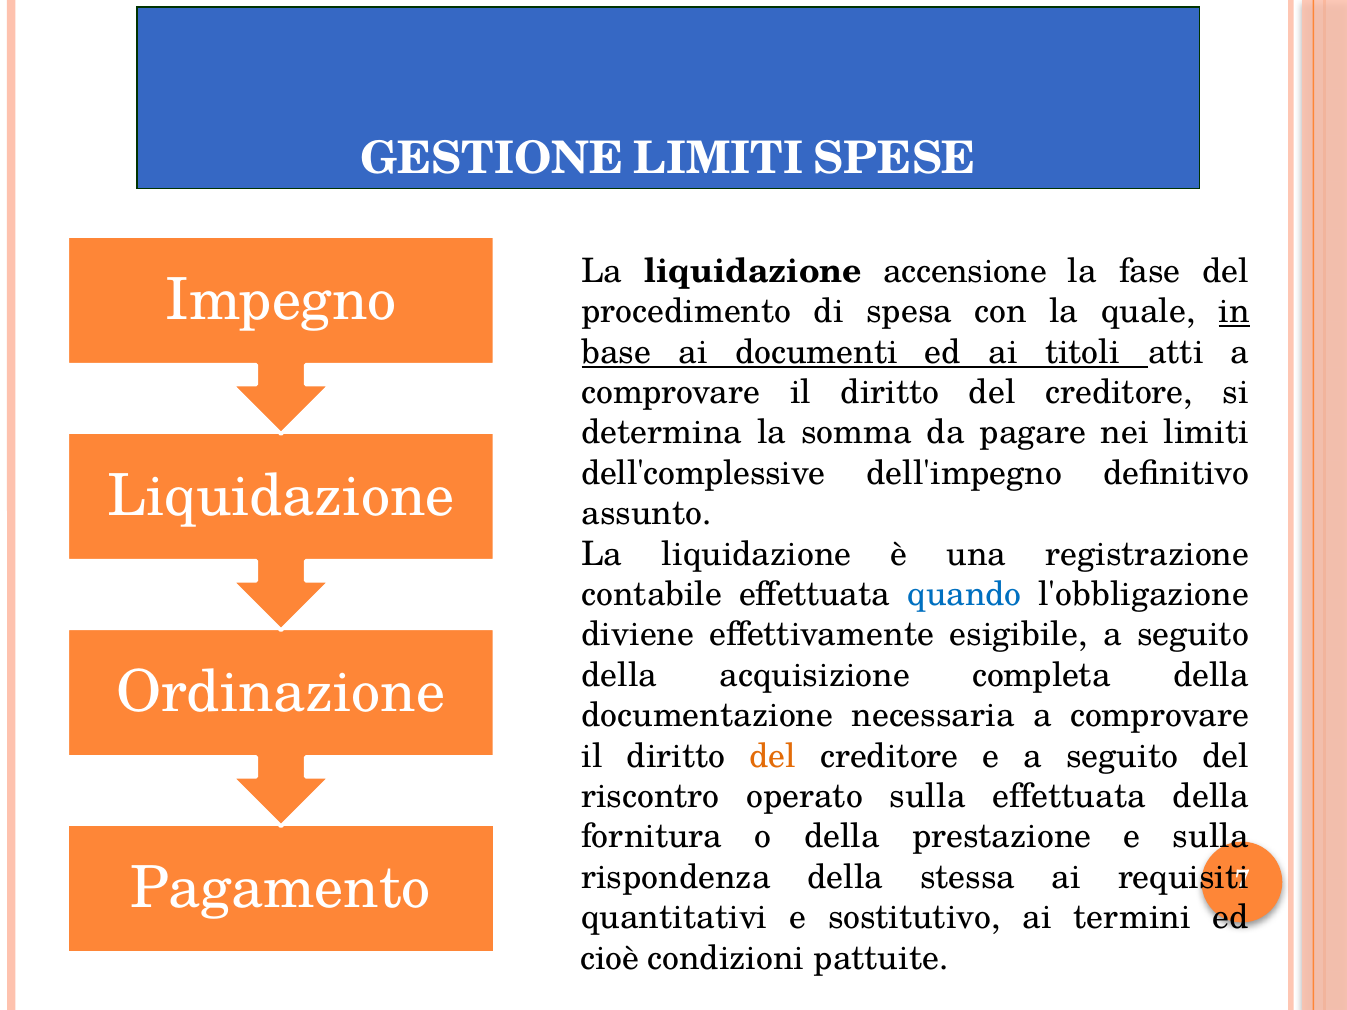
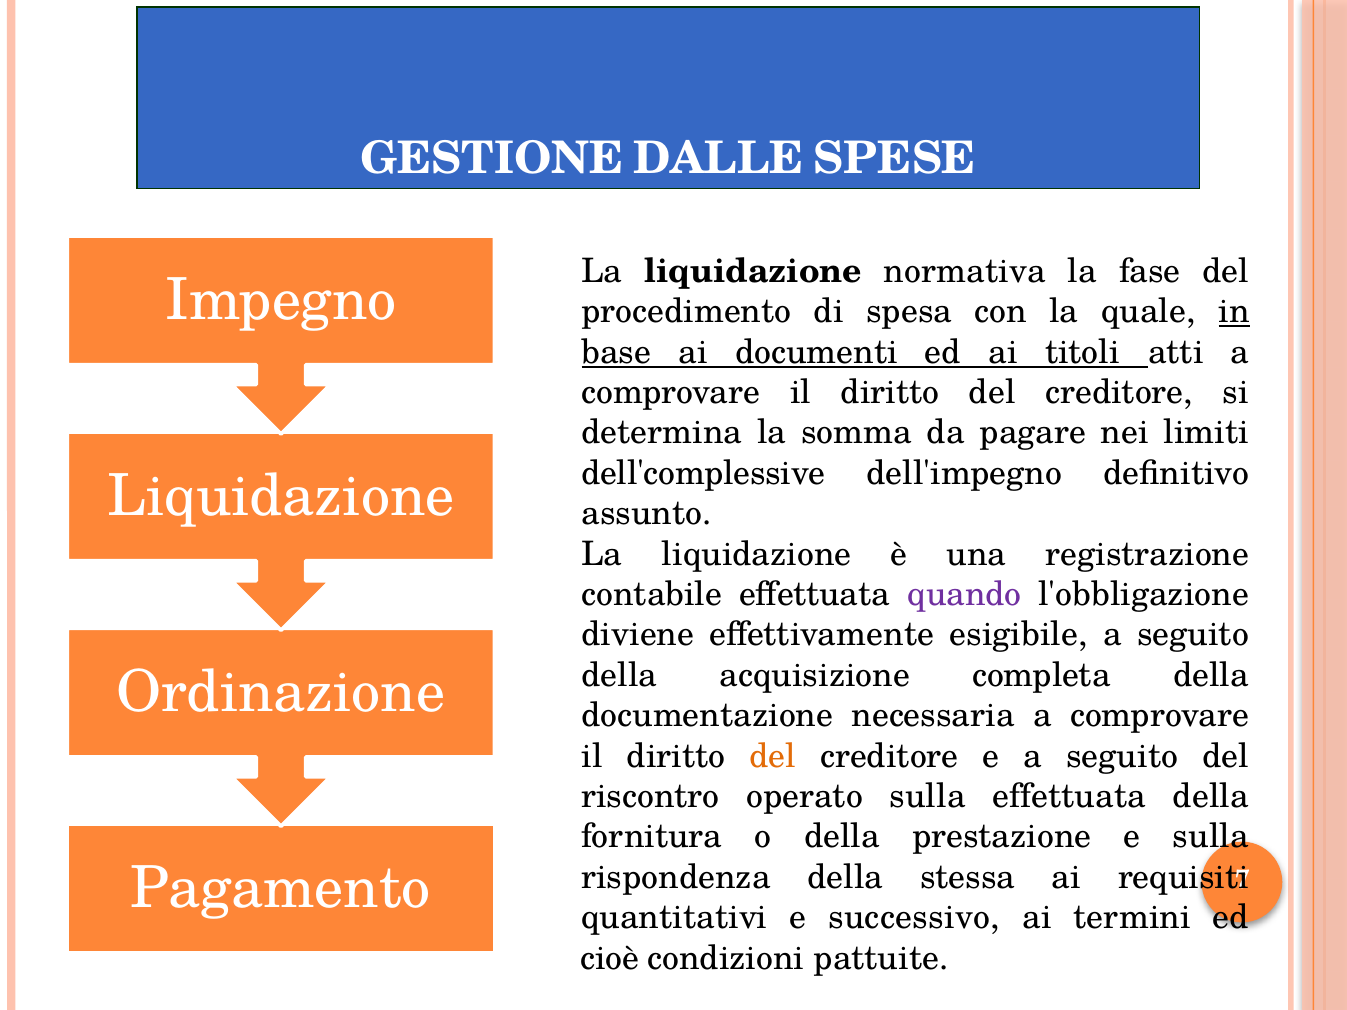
GESTIONE LIMITI: LIMITI -> DALLE
accensione: accensione -> normativa
quando colour: blue -> purple
sostitutivo: sostitutivo -> successivo
